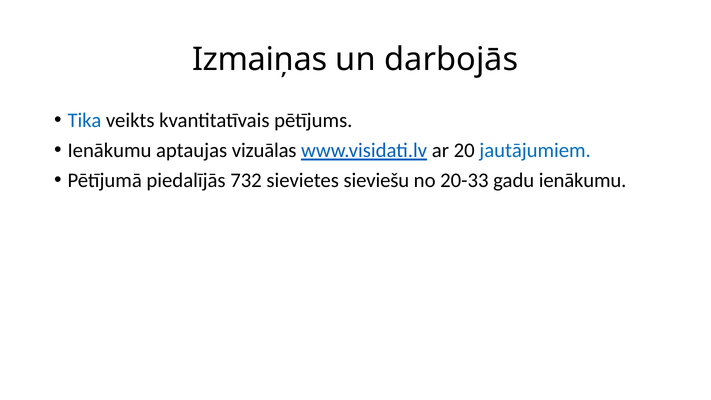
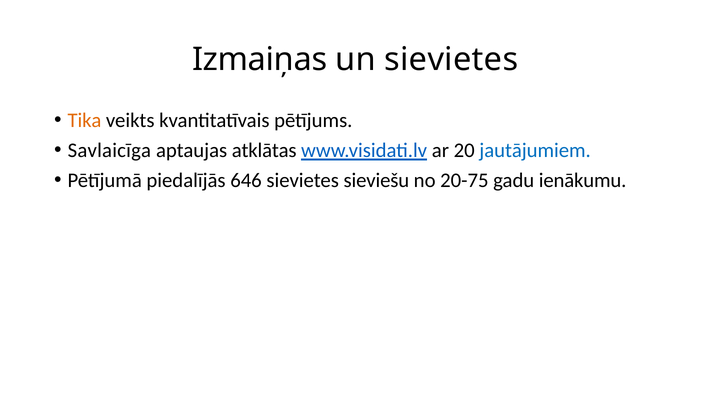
un darbojās: darbojās -> sievietes
Tika colour: blue -> orange
Ienākumu at (109, 150): Ienākumu -> Savlaicīga
vizuālas: vizuālas -> atklātas
732: 732 -> 646
20-33: 20-33 -> 20-75
